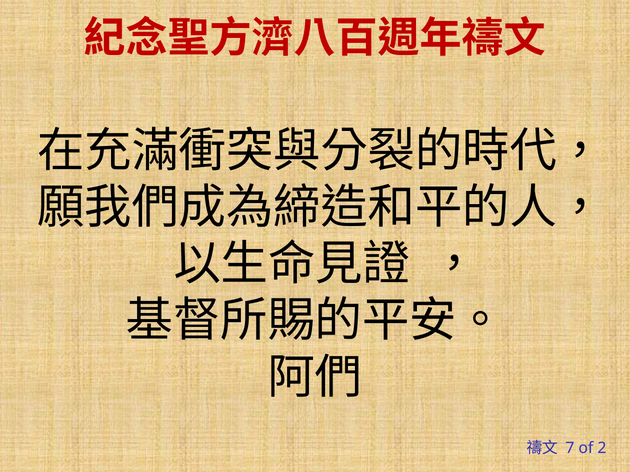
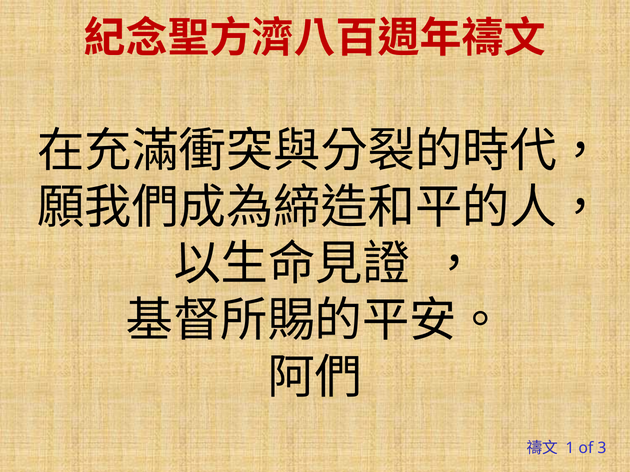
7: 7 -> 1
2: 2 -> 3
